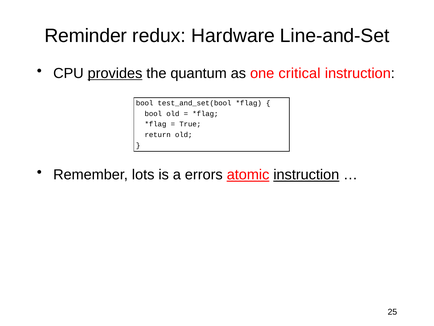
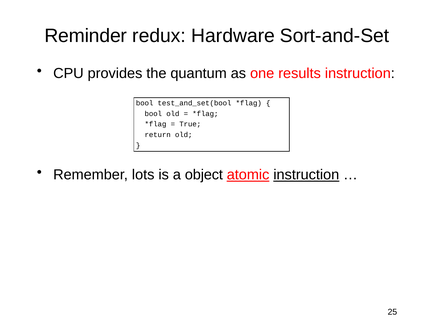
Line-and-Set: Line-and-Set -> Sort-and-Set
provides underline: present -> none
critical: critical -> results
errors: errors -> object
